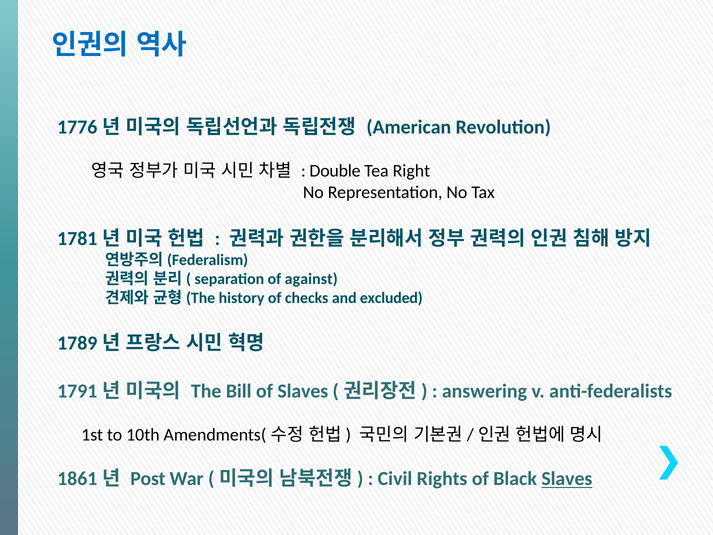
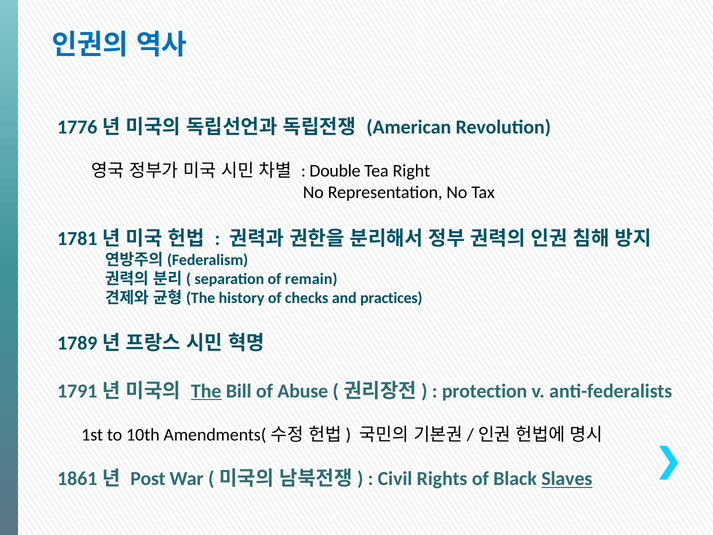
against: against -> remain
excluded: excluded -> practices
The underline: none -> present
of Slaves: Slaves -> Abuse
answering: answering -> protection
